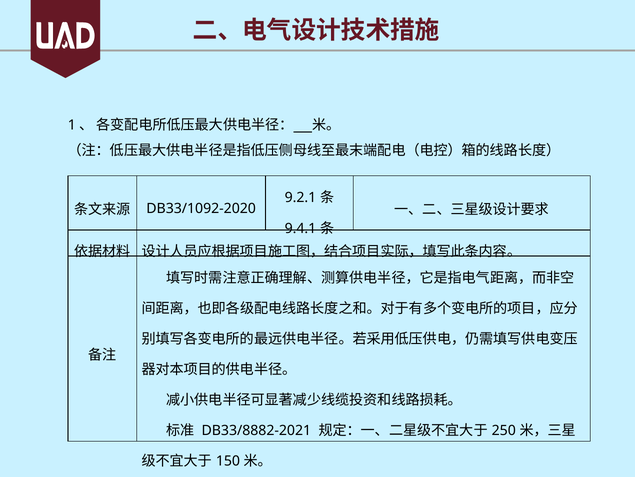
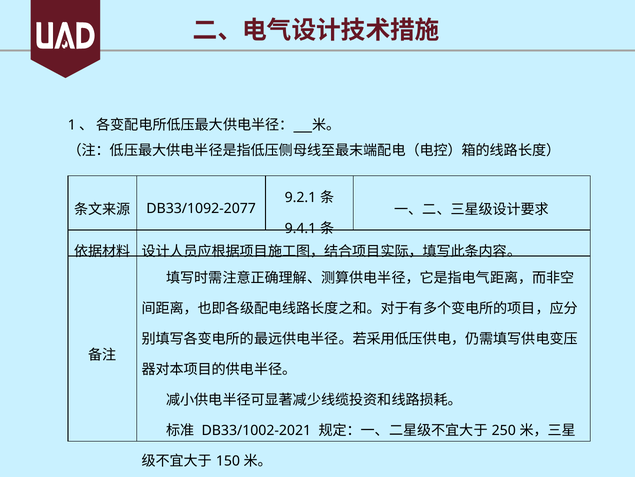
DB33/1092-2020: DB33/1092-2020 -> DB33/1092-2077
DB33/8882-2021: DB33/8882-2021 -> DB33/1002-2021
